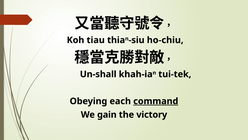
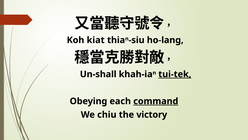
tiau: tiau -> kiat
ho-chiu: ho-chiu -> ho-lang
tui-tek underline: none -> present
gain: gain -> chiu
